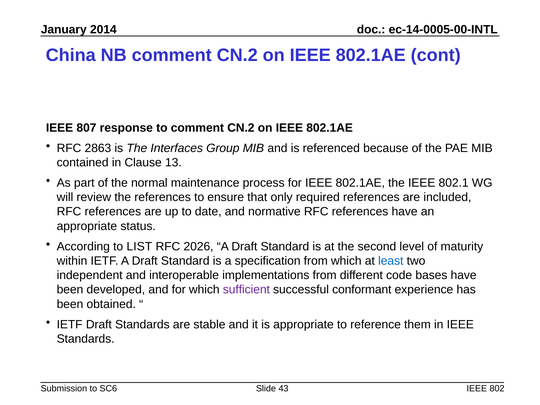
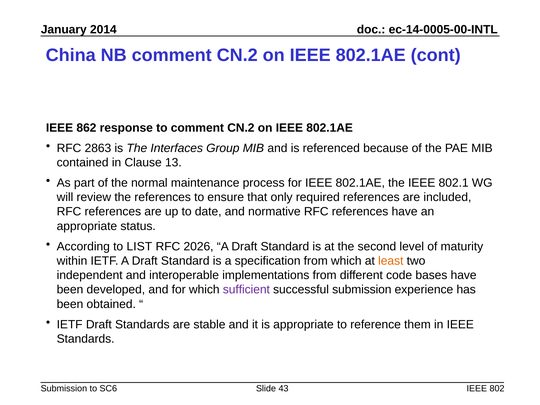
807: 807 -> 862
least colour: blue -> orange
successful conformant: conformant -> submission
